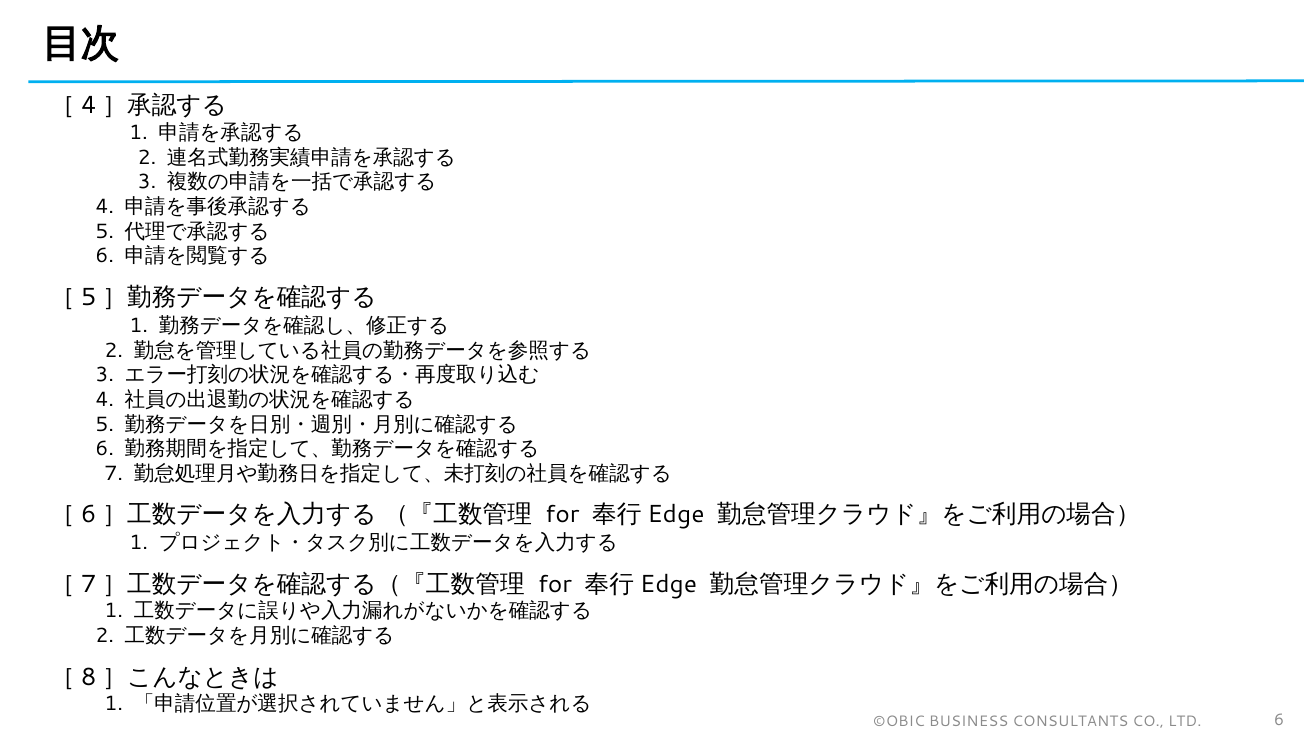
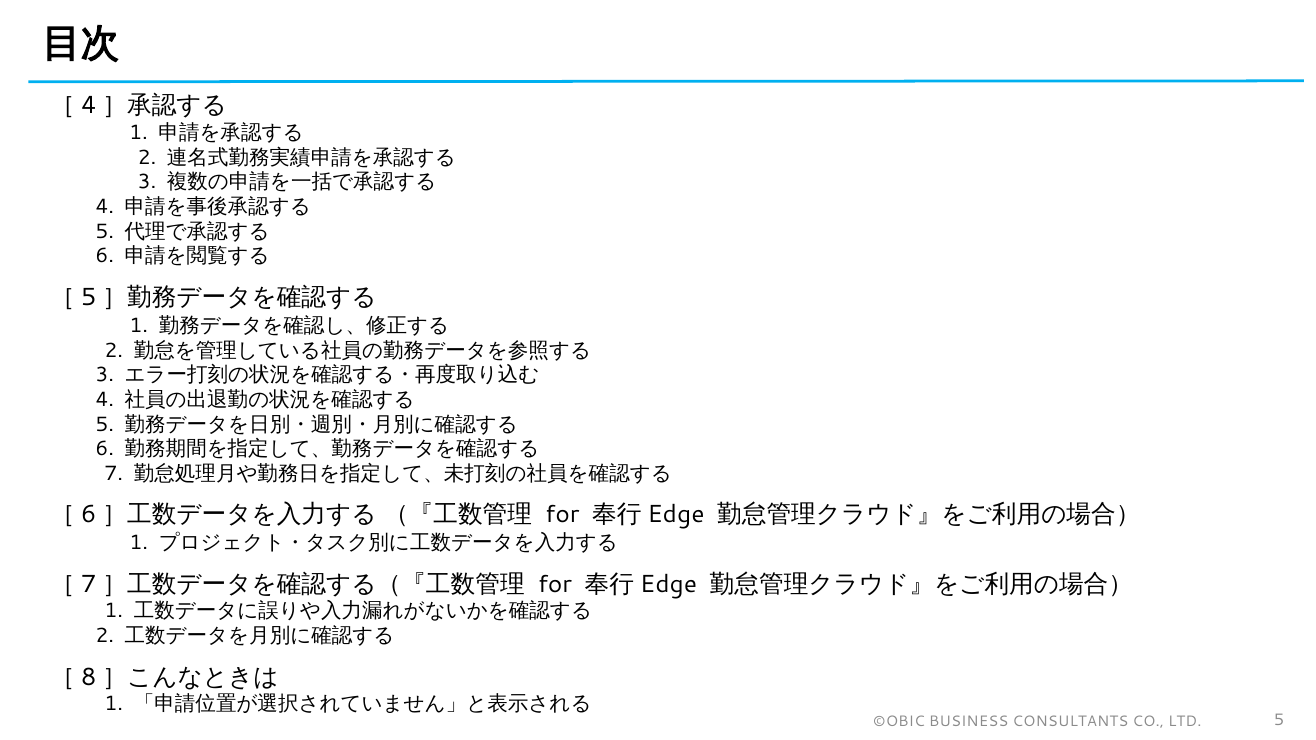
LTD 6: 6 -> 5
